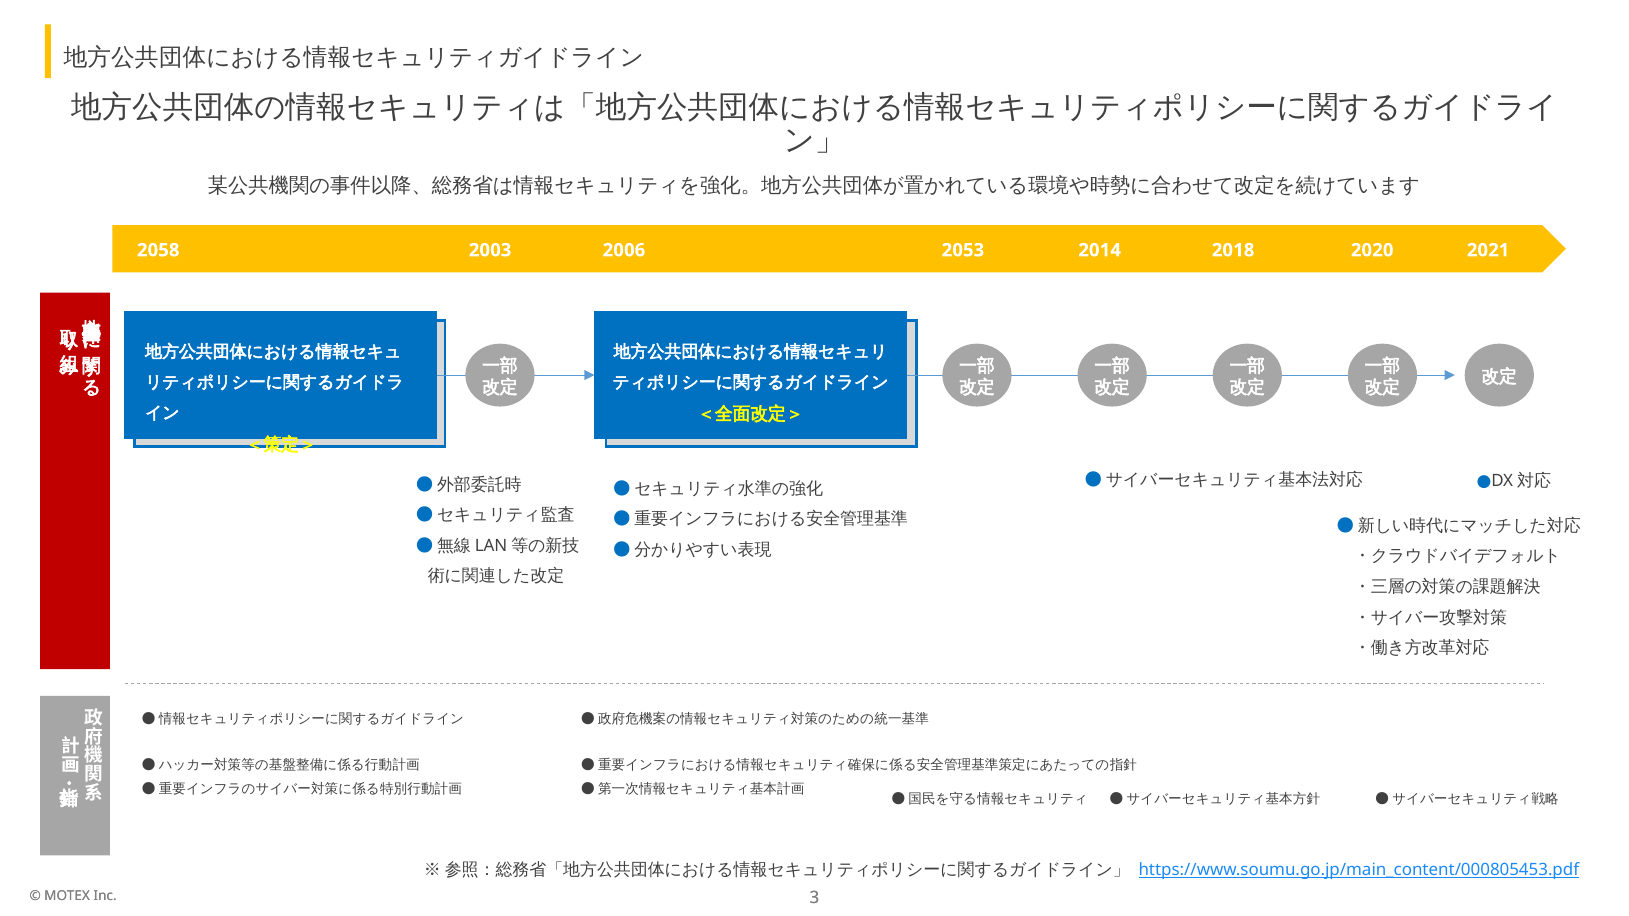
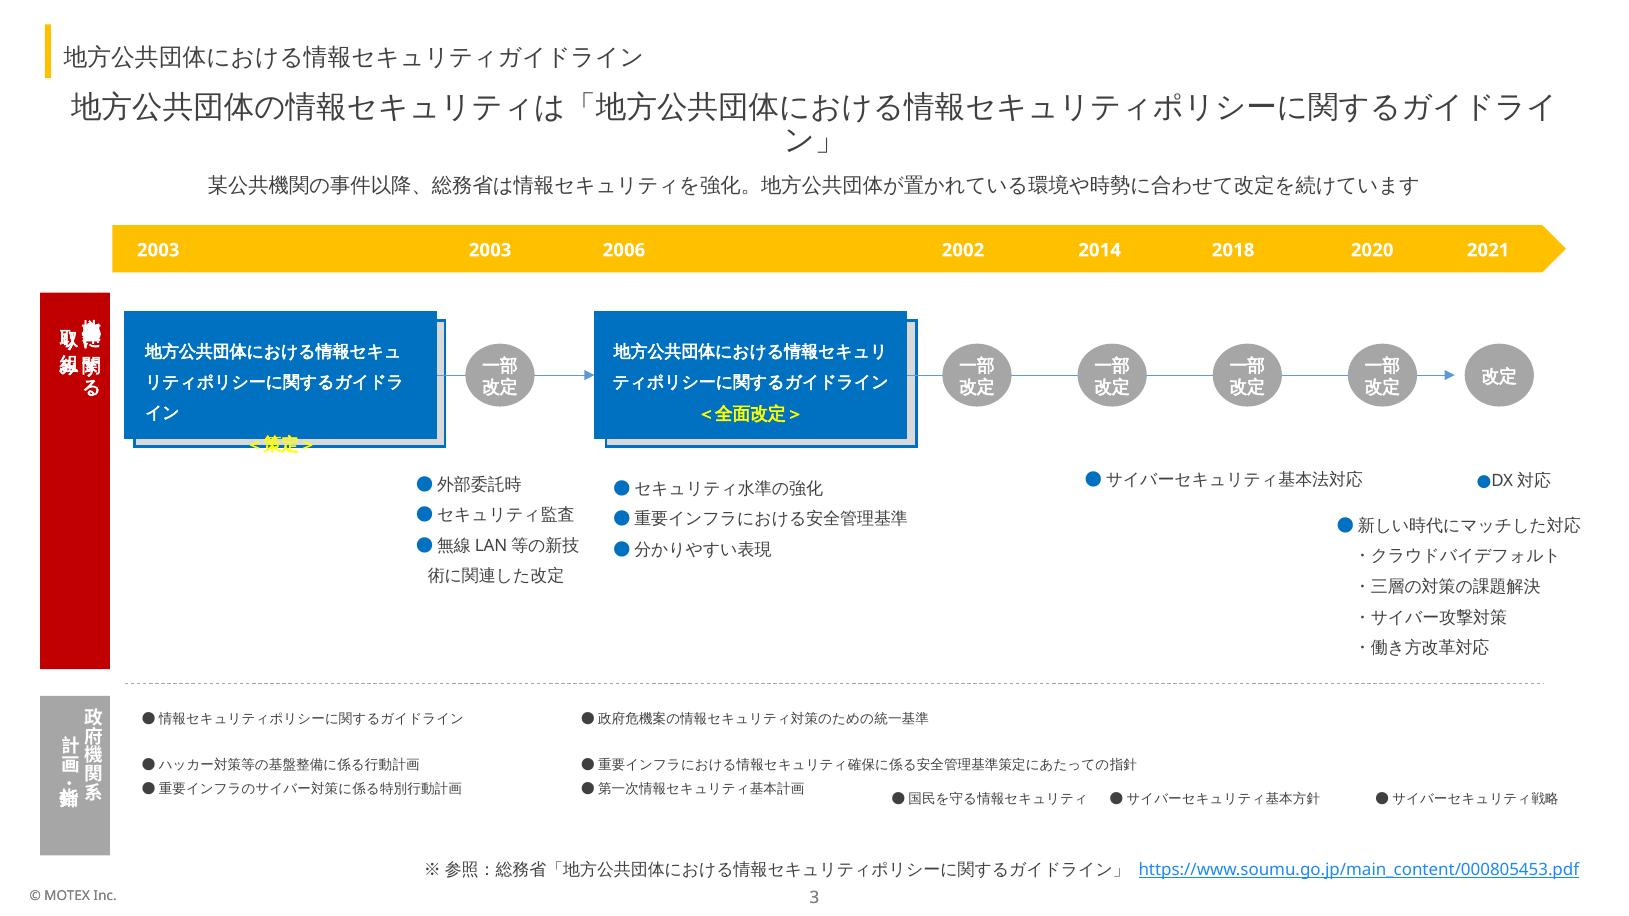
2058 at (158, 250): 2058 -> 2003
2053: 2053 -> 2002
